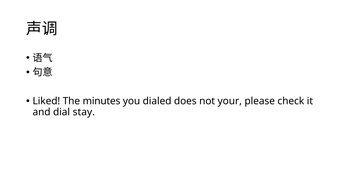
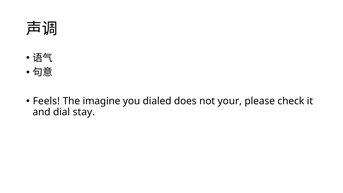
Liked: Liked -> Feels
minutes: minutes -> imagine
